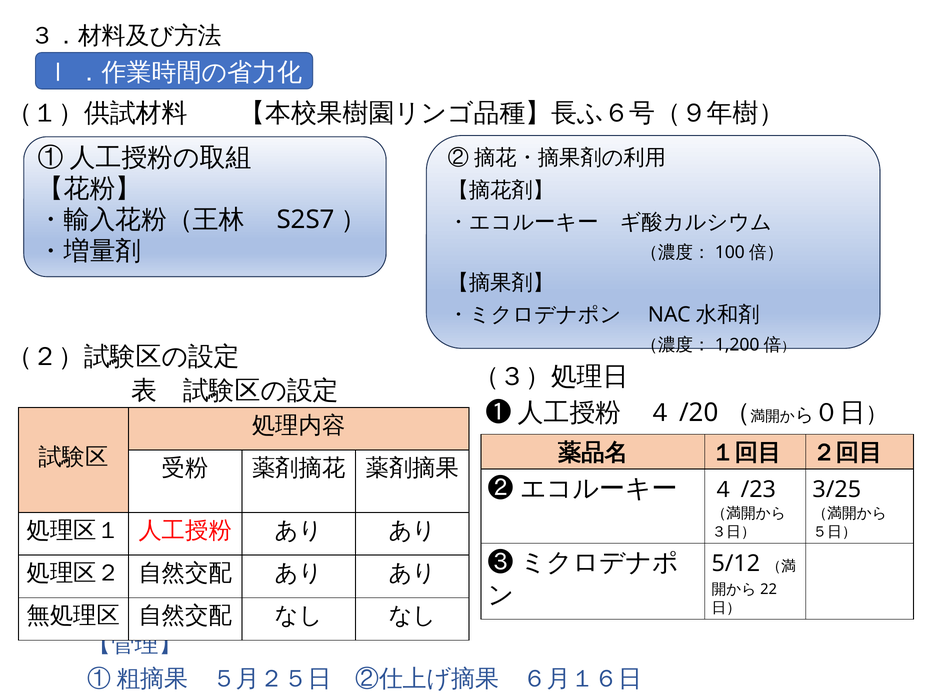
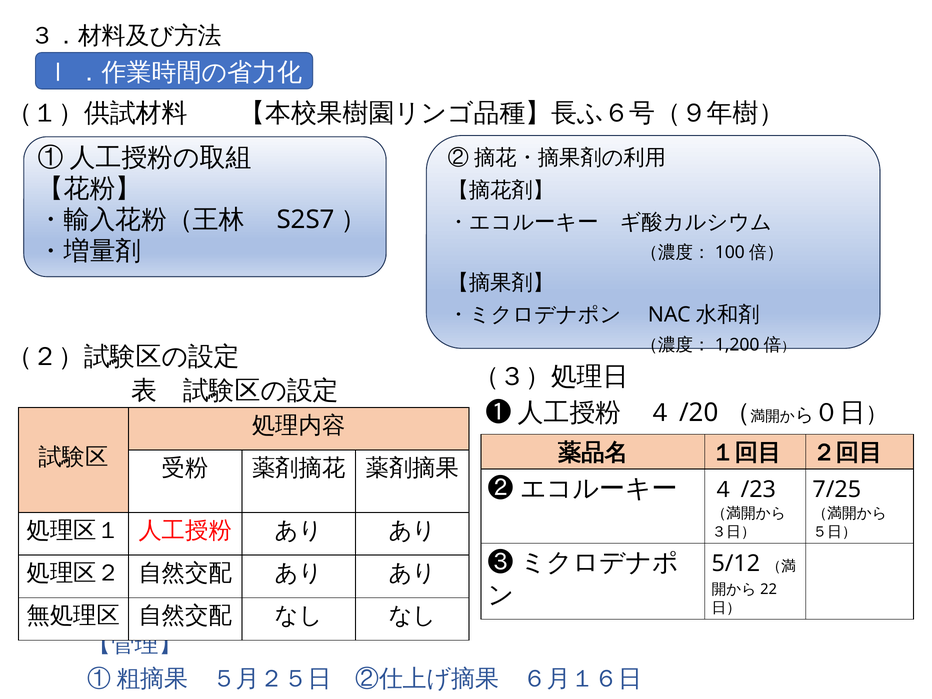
3/25: 3/25 -> 7/25
